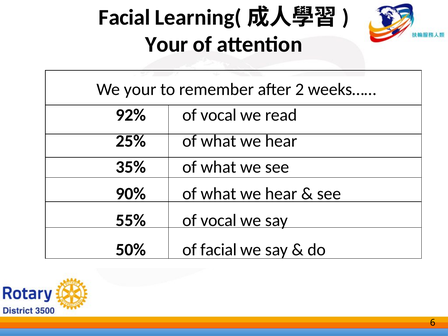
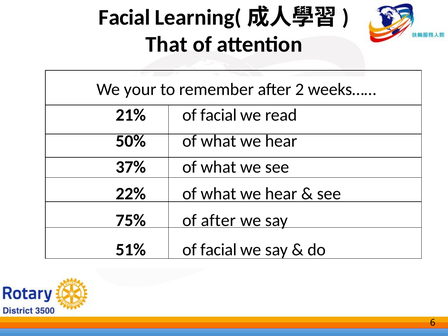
Your at (167, 44): Your -> That
92%: 92% -> 21%
vocal at (219, 115): vocal -> facial
25%: 25% -> 50%
35%: 35% -> 37%
90%: 90% -> 22%
55%: 55% -> 75%
vocal at (219, 220): vocal -> after
50%: 50% -> 51%
